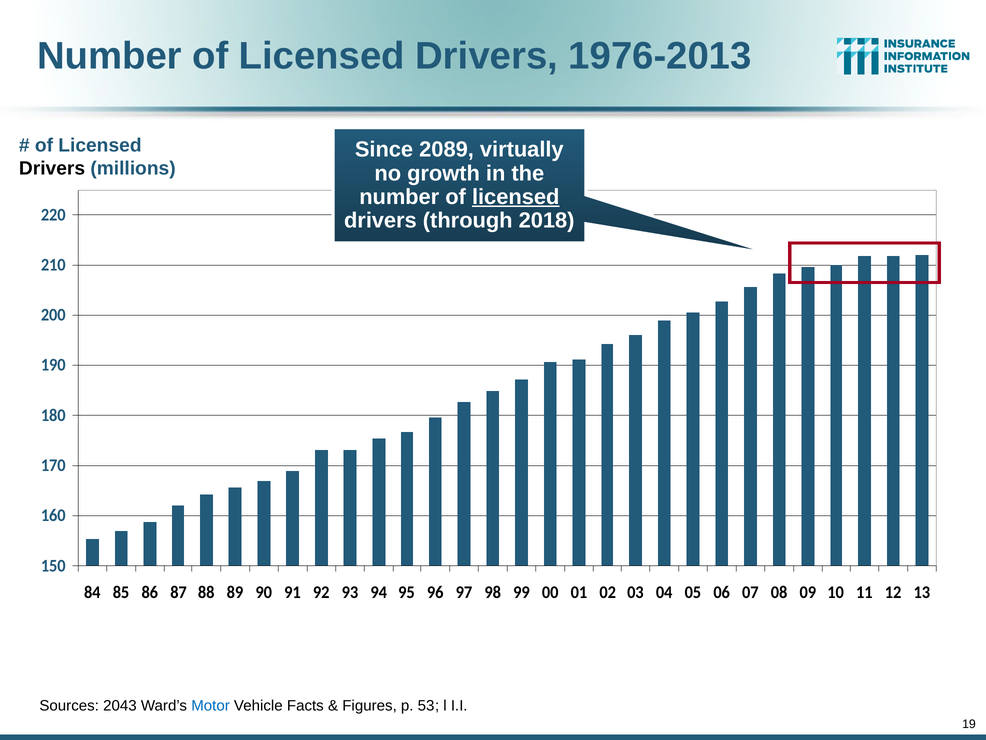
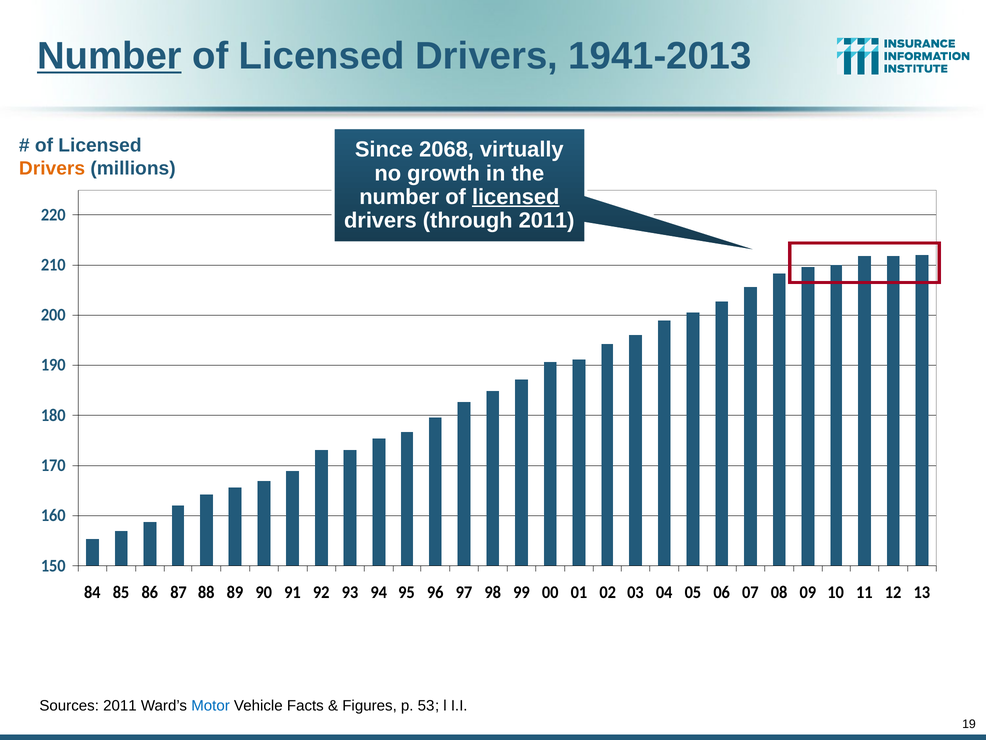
Number at (109, 56) underline: none -> present
1976-2013: 1976-2013 -> 1941-2013
2089: 2089 -> 2068
Drivers at (52, 168) colour: black -> orange
through 2018: 2018 -> 2011
Sources 2043: 2043 -> 2011
